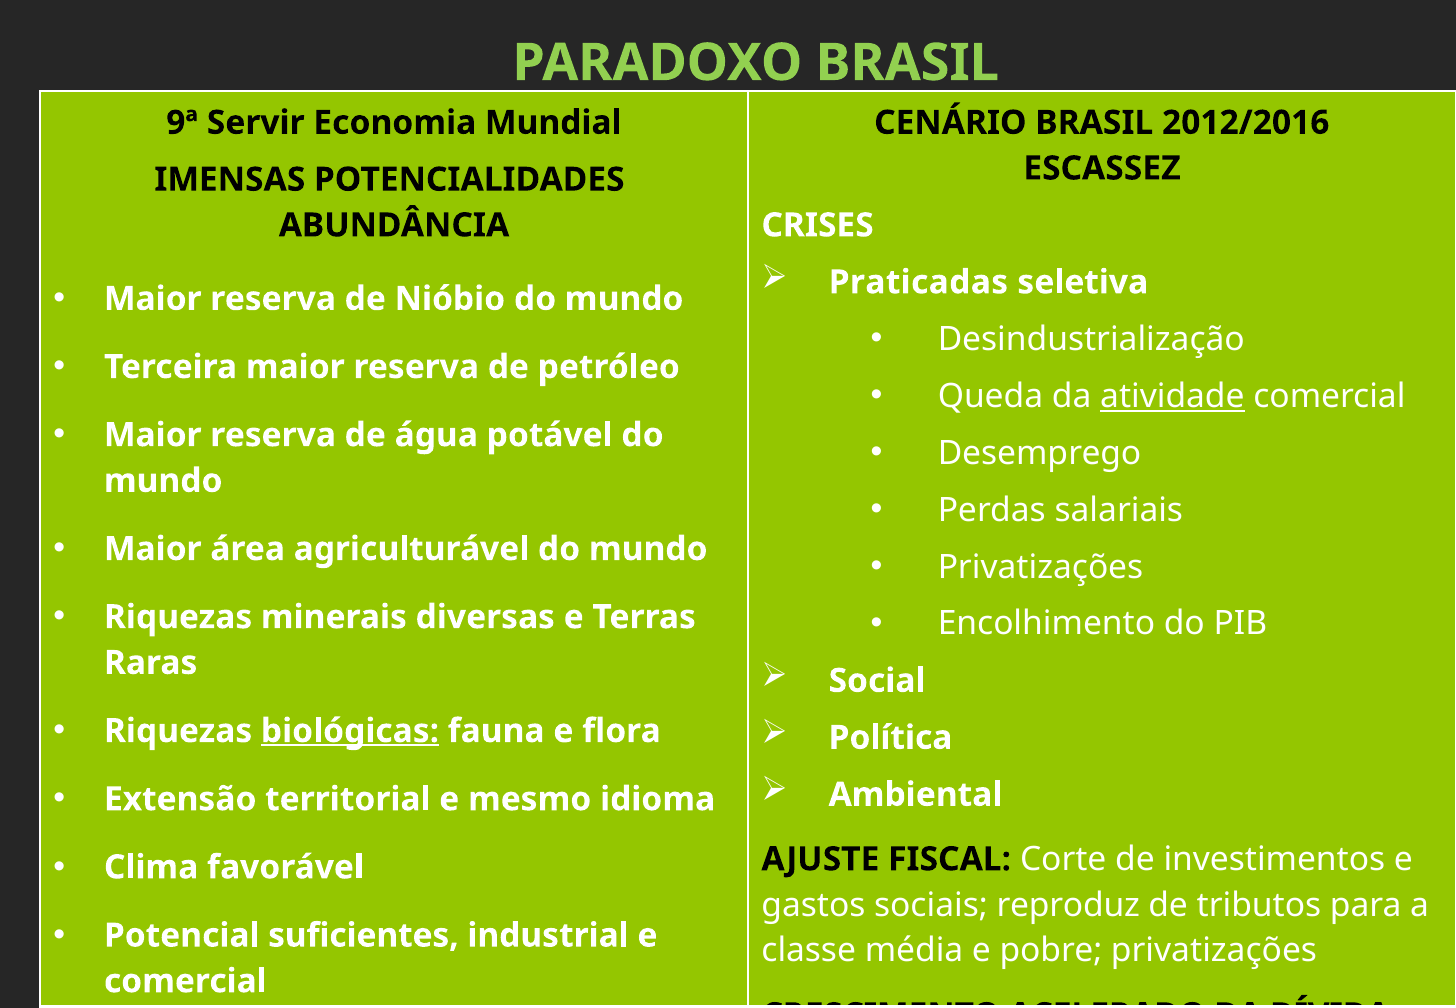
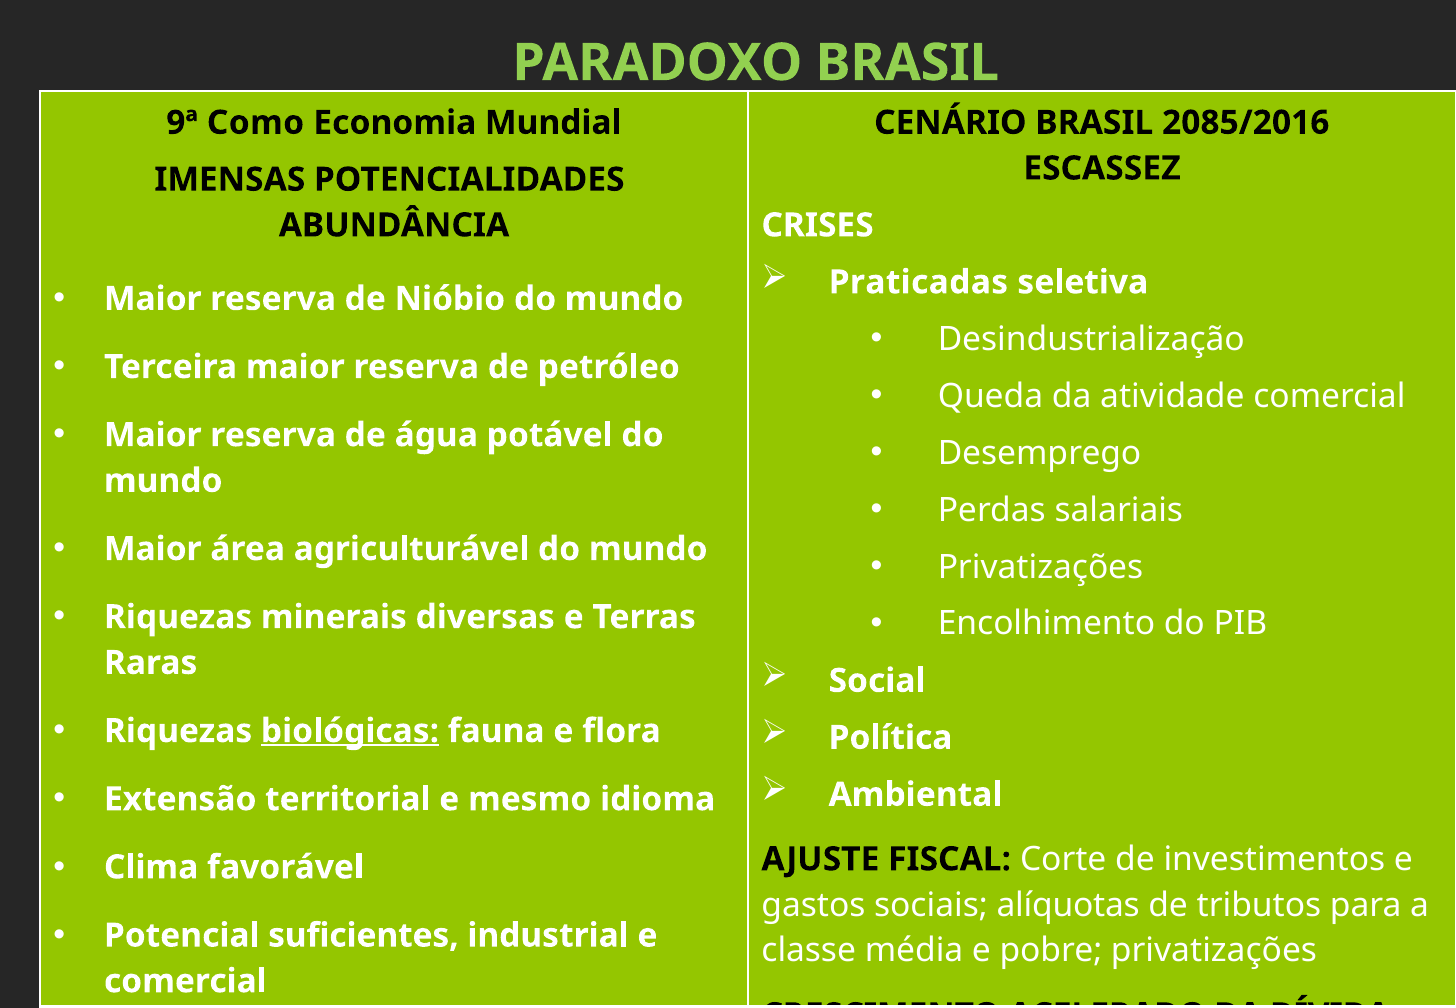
Servir: Servir -> Como
2012/2016: 2012/2016 -> 2085/2016
atividade underline: present -> none
reproduz: reproduz -> alíquotas
